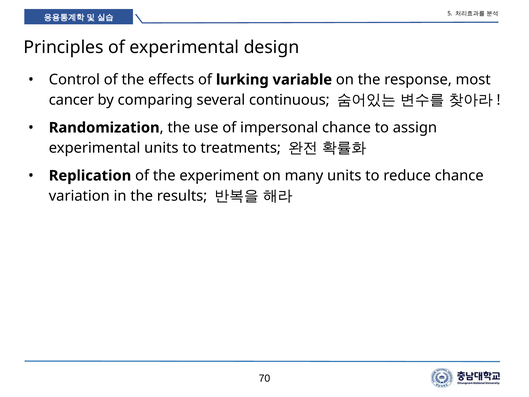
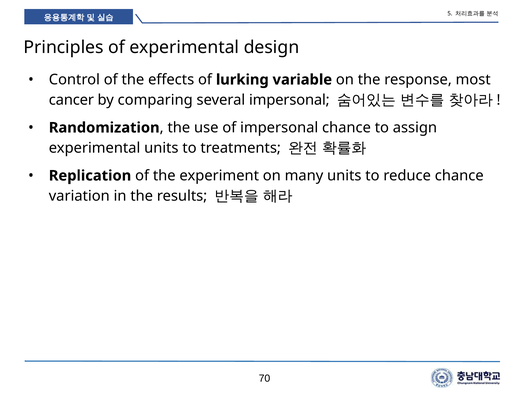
several continuous: continuous -> impersonal
